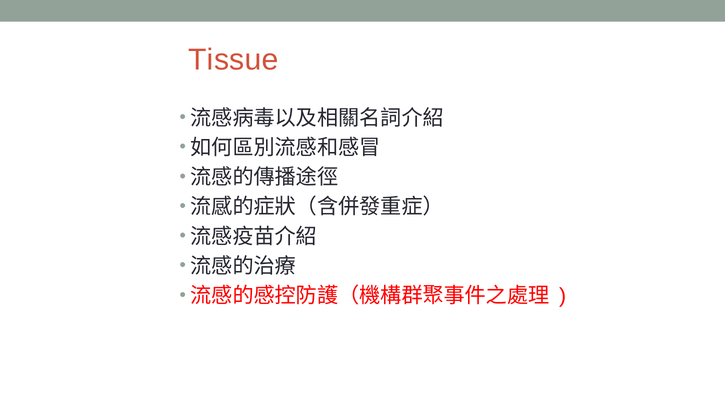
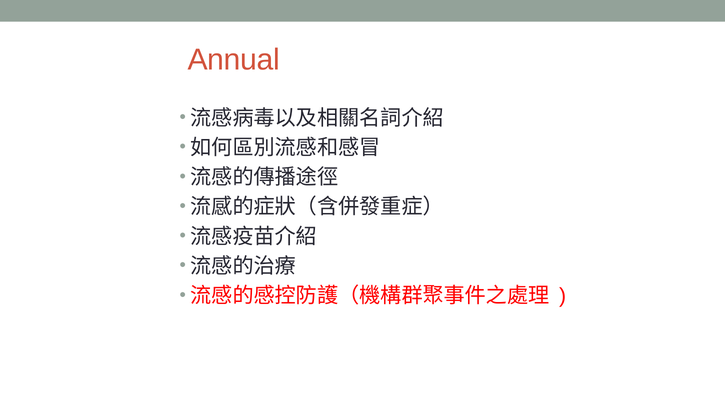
Tissue: Tissue -> Annual
